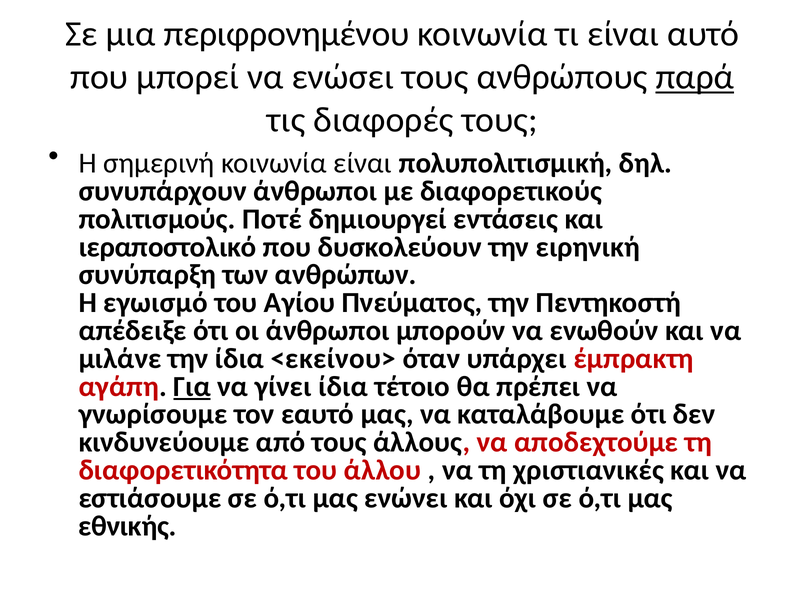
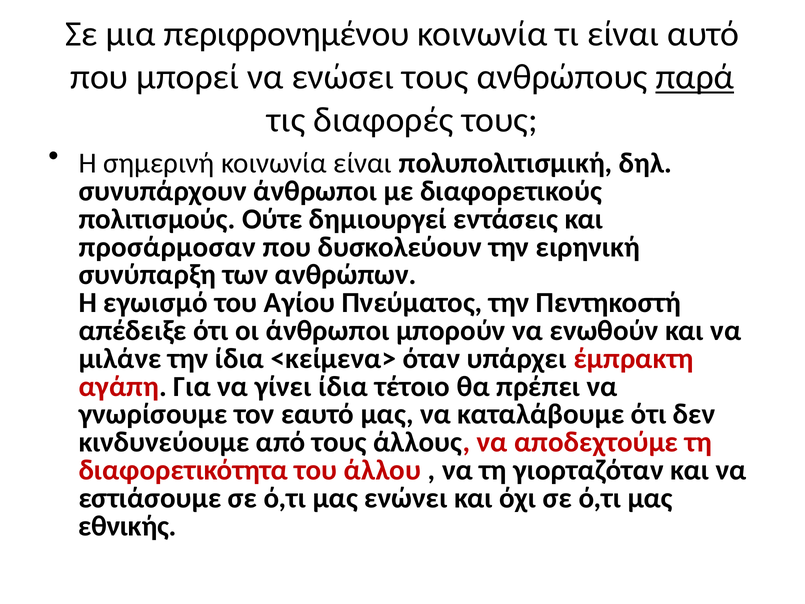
Ποτέ: Ποτέ -> Ούτε
ιεραποστολικό: ιεραποστολικό -> προσάρμοσαν
<εκείνου>: <εκείνου> -> <κείμενα>
Για underline: present -> none
χριστιανικές: χριστιανικές -> γιορταζόταν
